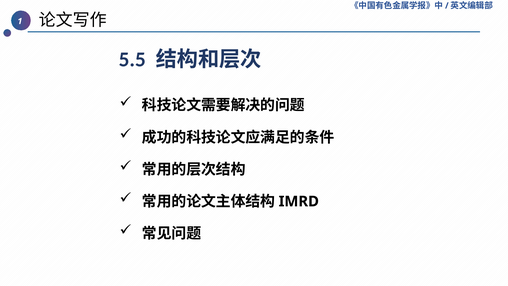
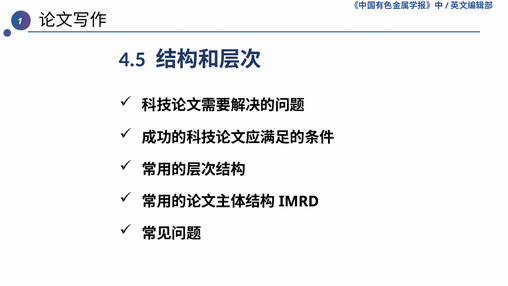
5.5: 5.5 -> 4.5
